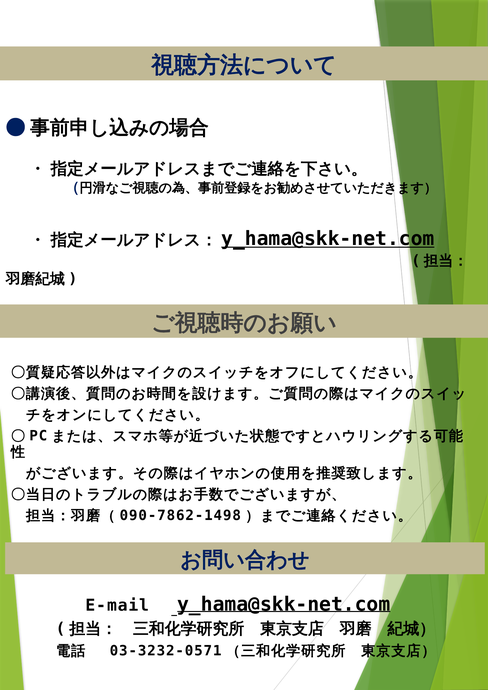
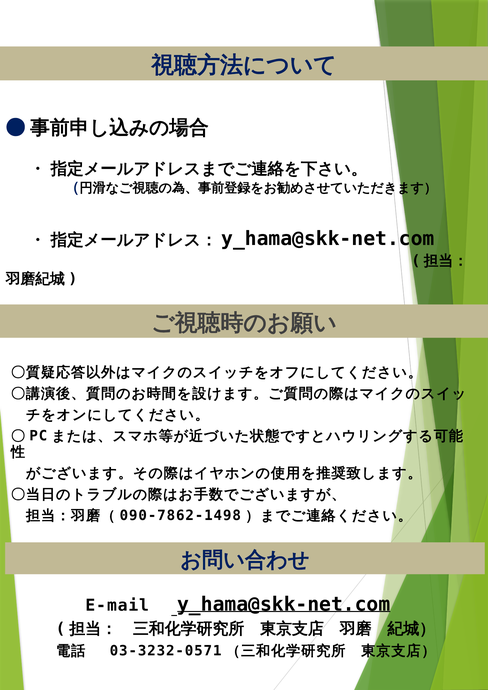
y_hama@skk-net.com at (328, 239) underline: present -> none
